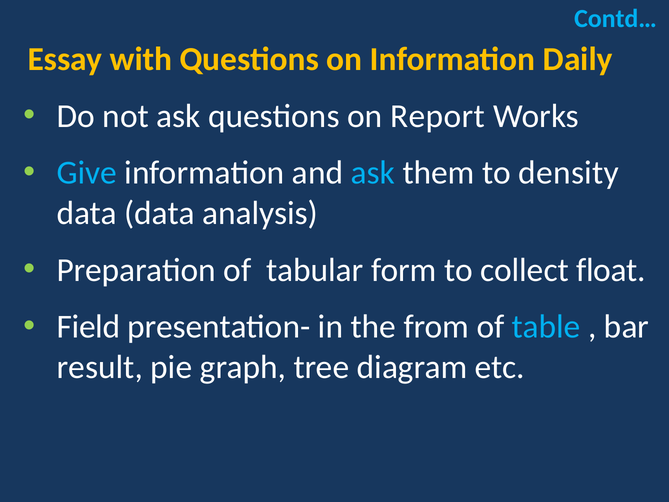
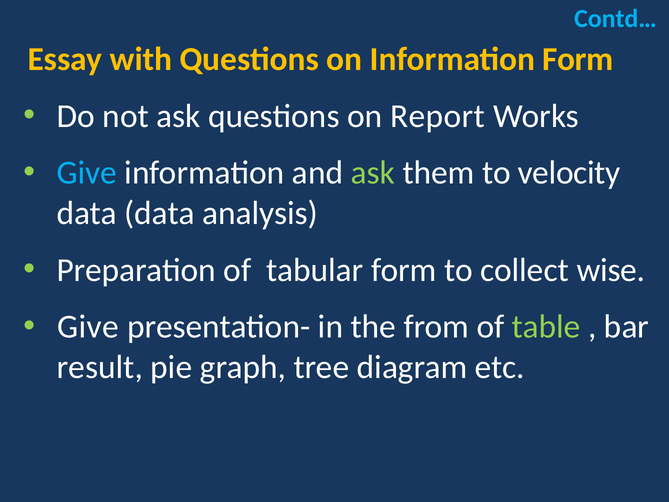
Information Daily: Daily -> Form
ask at (373, 173) colour: light blue -> light green
density: density -> velocity
float: float -> wise
Field at (88, 327): Field -> Give
table colour: light blue -> light green
